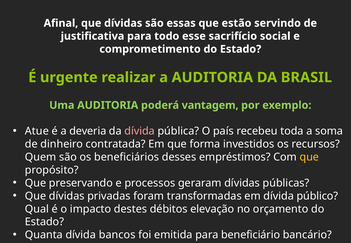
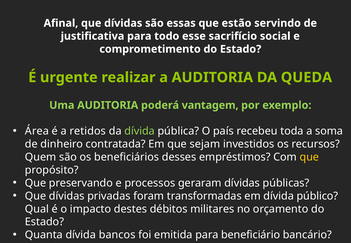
BRASIL: BRASIL -> QUEDA
Atue: Atue -> Área
deveria: deveria -> retidos
dívida at (140, 131) colour: pink -> light green
forma: forma -> sejam
elevação: elevação -> militares
